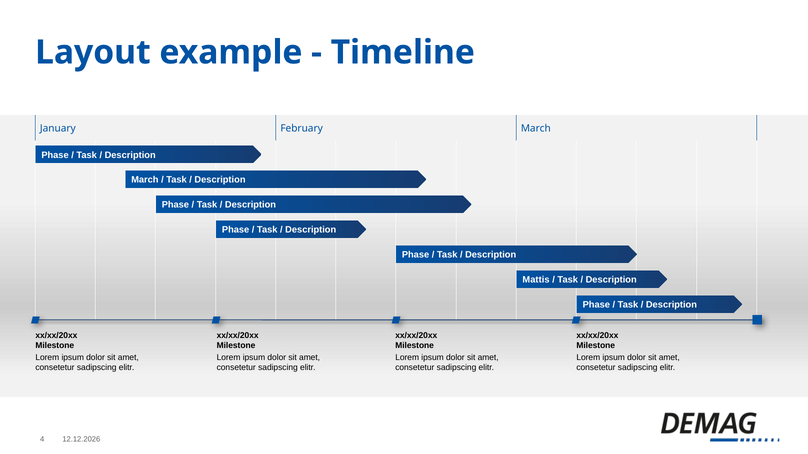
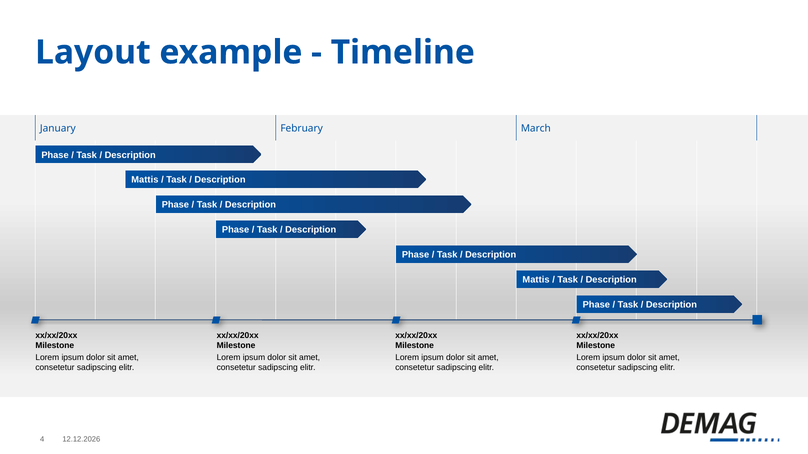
March at (145, 180): March -> Mattis
